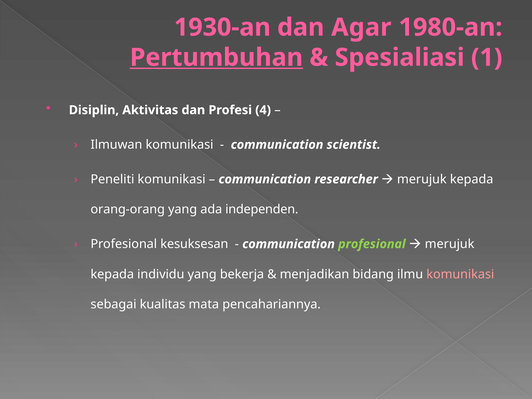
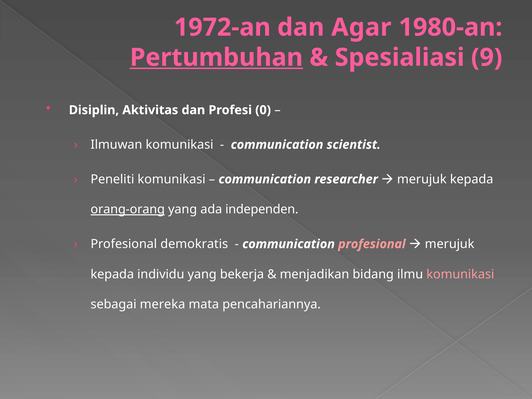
1930-an: 1930-an -> 1972-an
1: 1 -> 9
4: 4 -> 0
orang-orang underline: none -> present
kesuksesan: kesuksesan -> demokratis
profesional at (372, 244) colour: light green -> pink
kualitas: kualitas -> mereka
